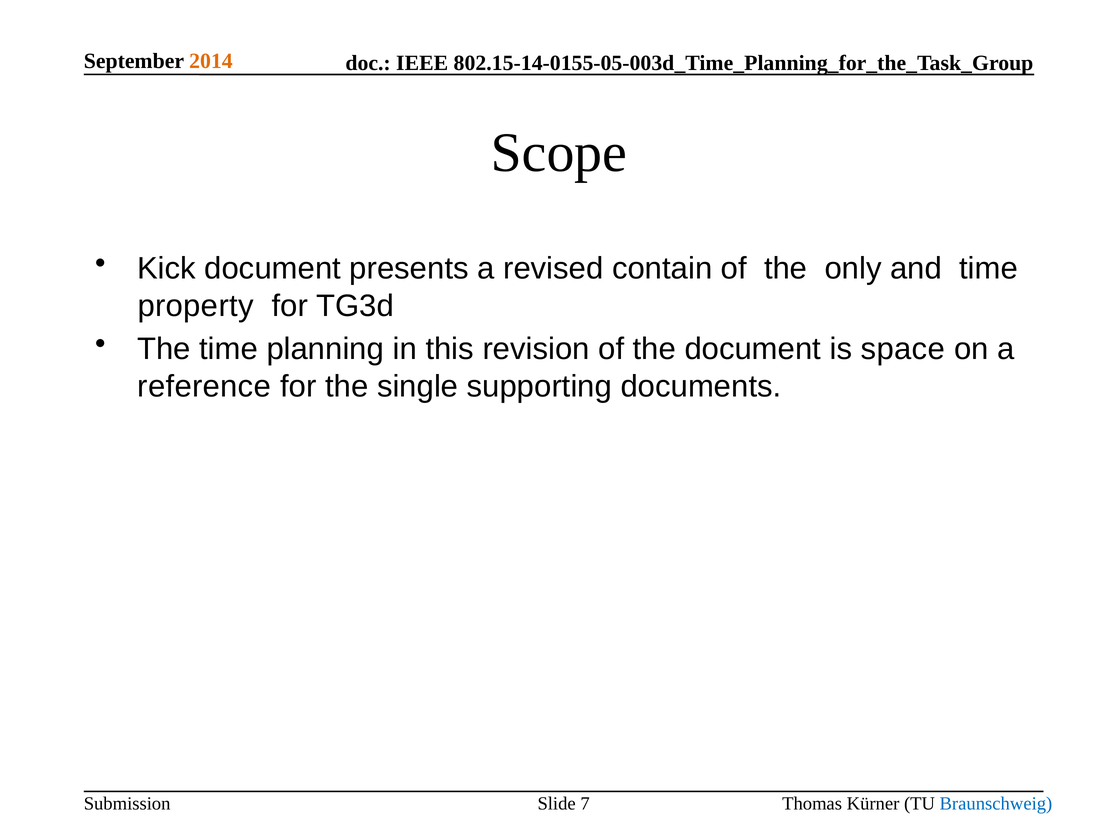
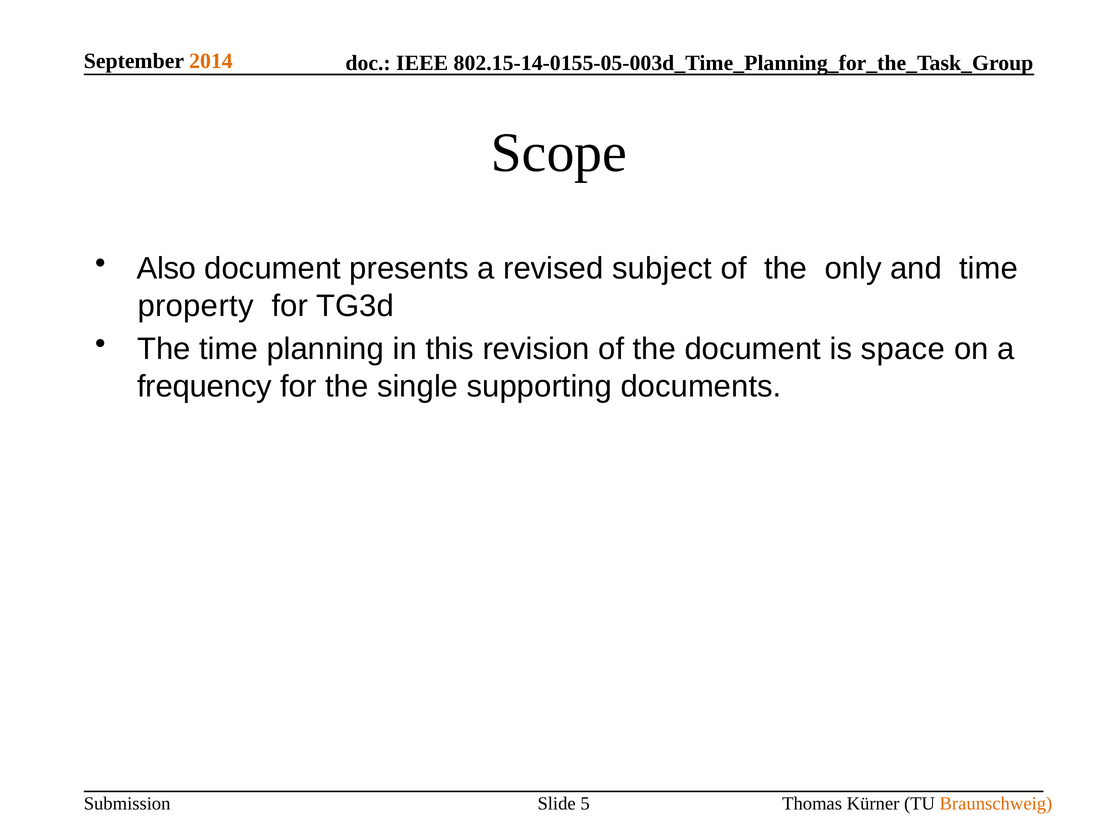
Kick: Kick -> Also
contain: contain -> subject
reference: reference -> frequency
7: 7 -> 5
Braunschweig colour: blue -> orange
